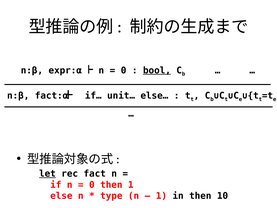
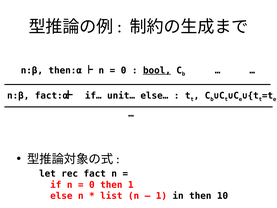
expr:α: expr:α -> then:α
let underline: present -> none
type: type -> list
